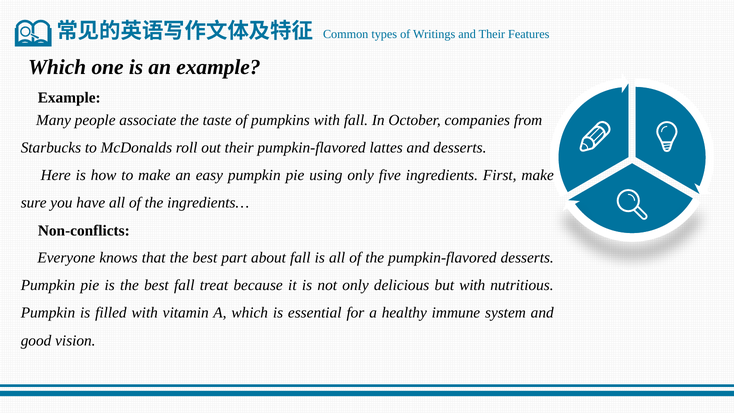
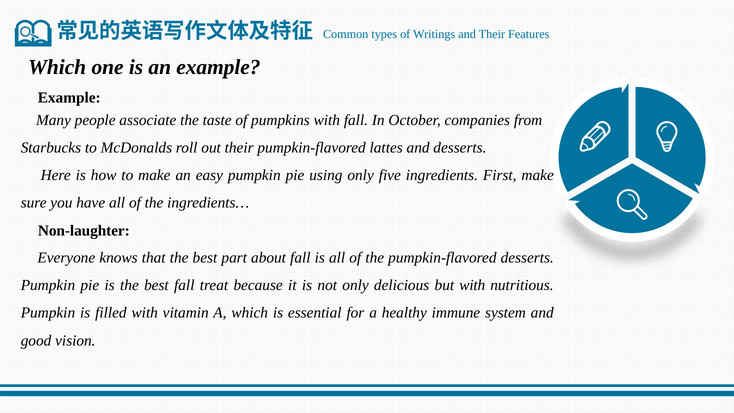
Non-conflicts: Non-conflicts -> Non-laughter
